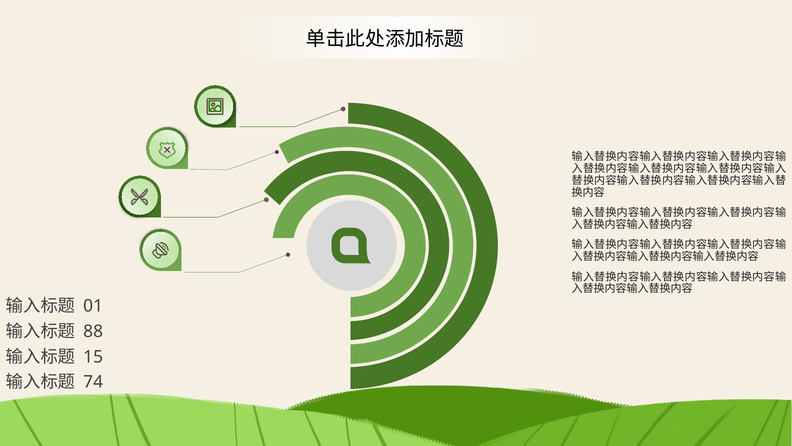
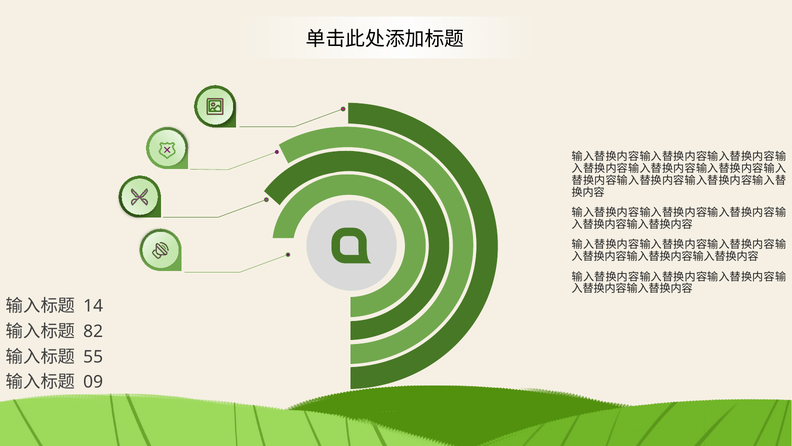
01: 01 -> 14
88: 88 -> 82
15: 15 -> 55
74: 74 -> 09
